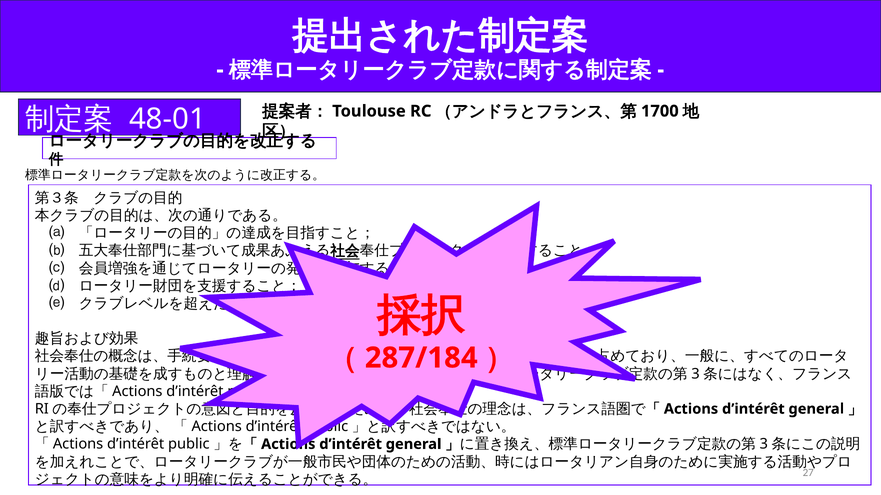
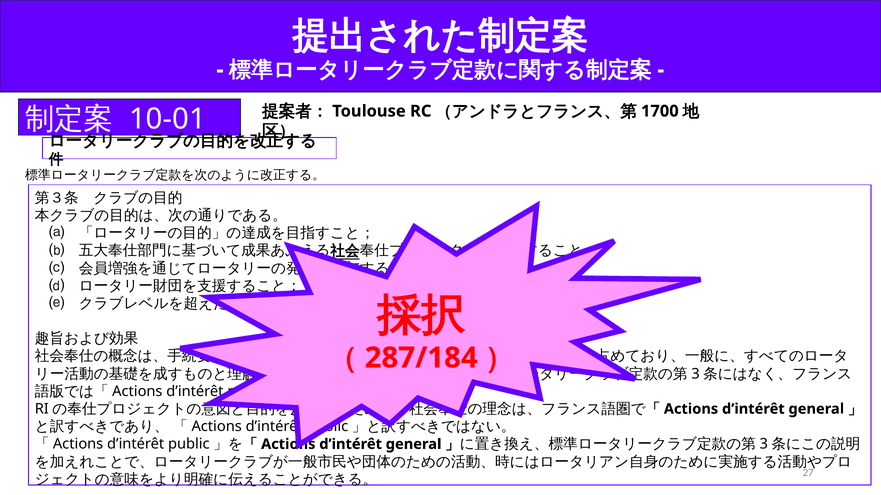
48-01: 48-01 -> 10-01
